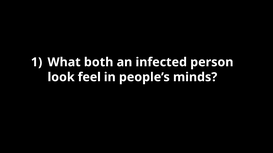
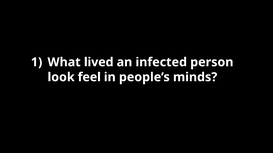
both: both -> lived
